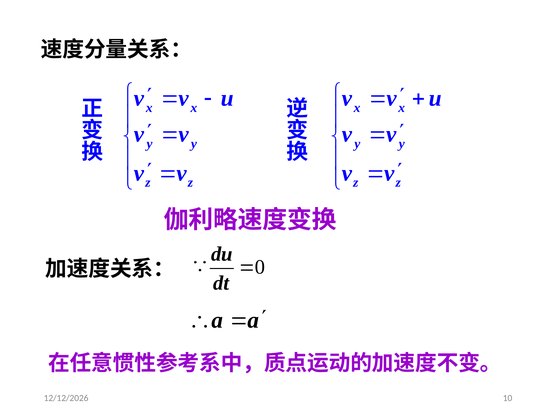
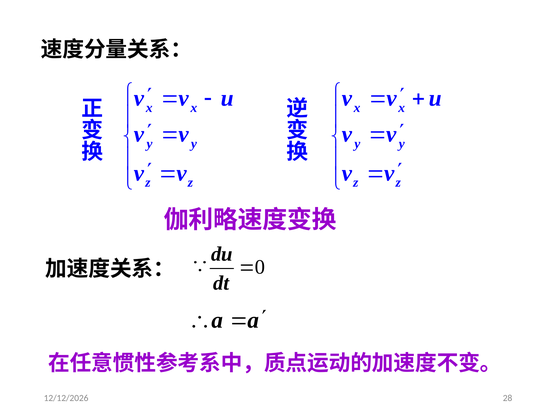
10: 10 -> 28
